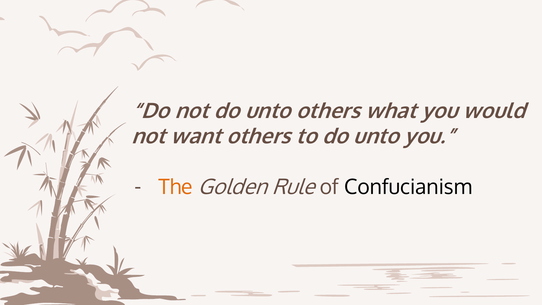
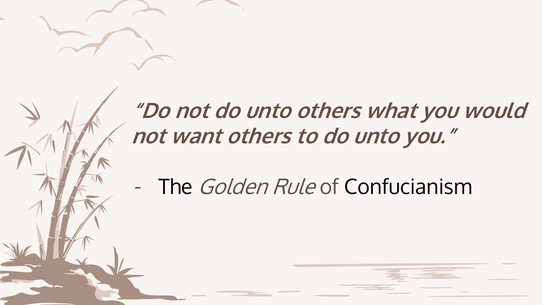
The colour: orange -> black
